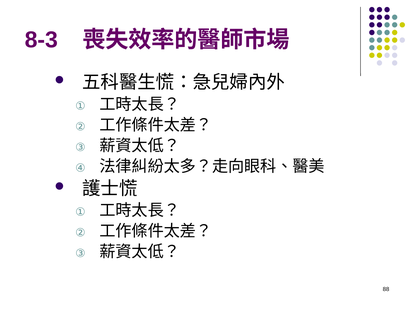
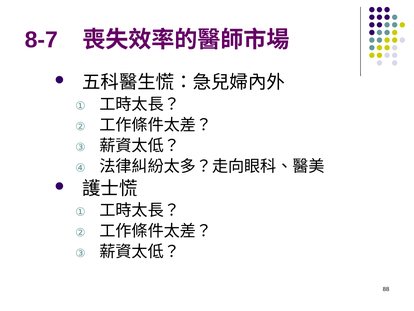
8-3: 8-3 -> 8-7
